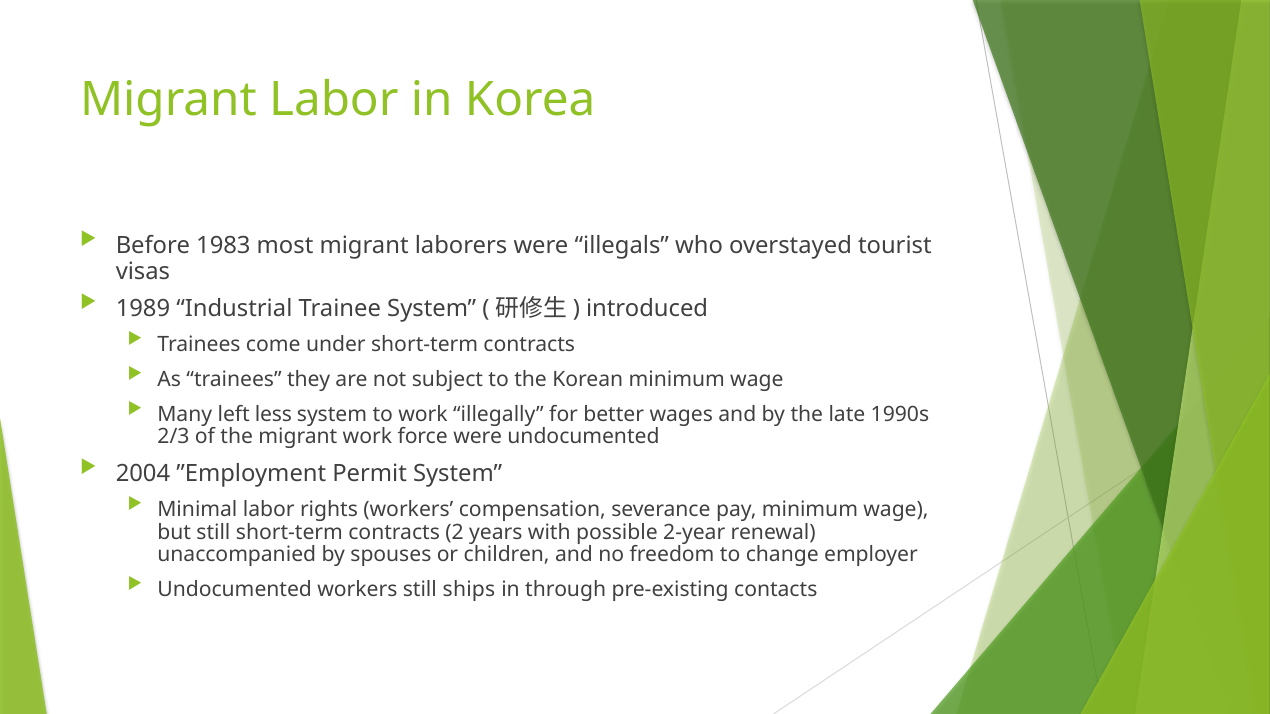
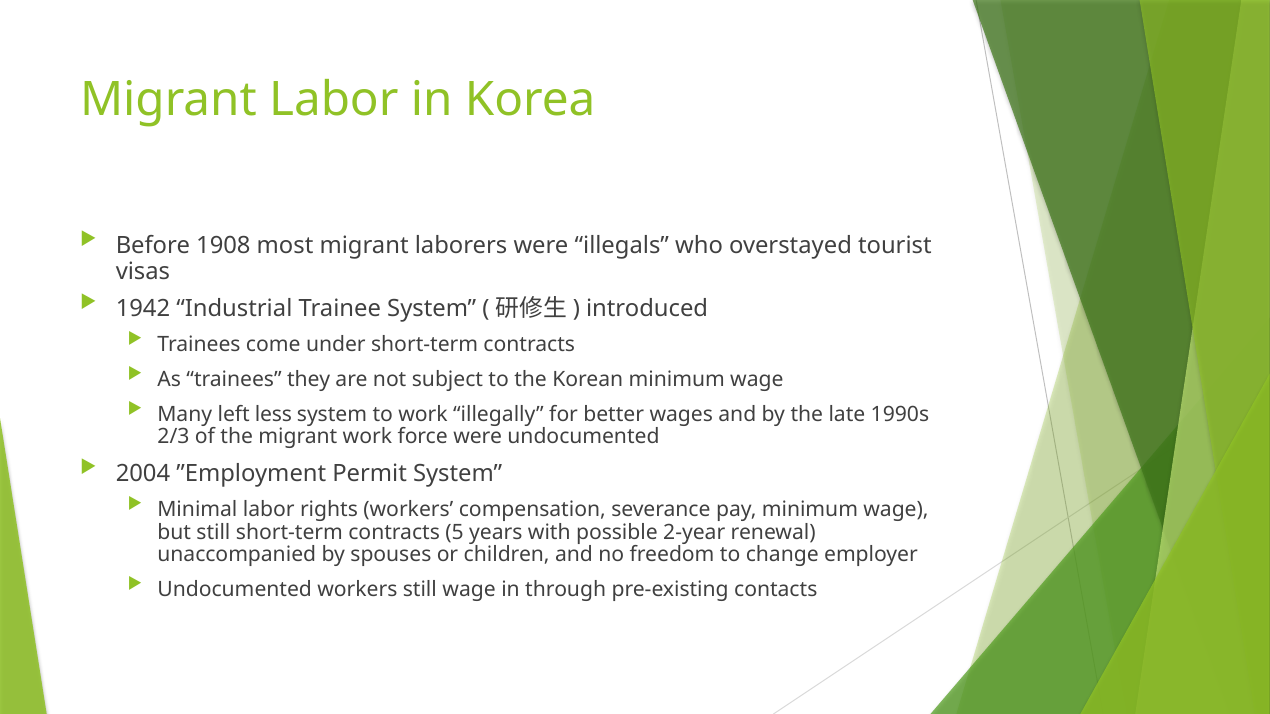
1983: 1983 -> 1908
1989: 1989 -> 1942
2: 2 -> 5
still ships: ships -> wage
